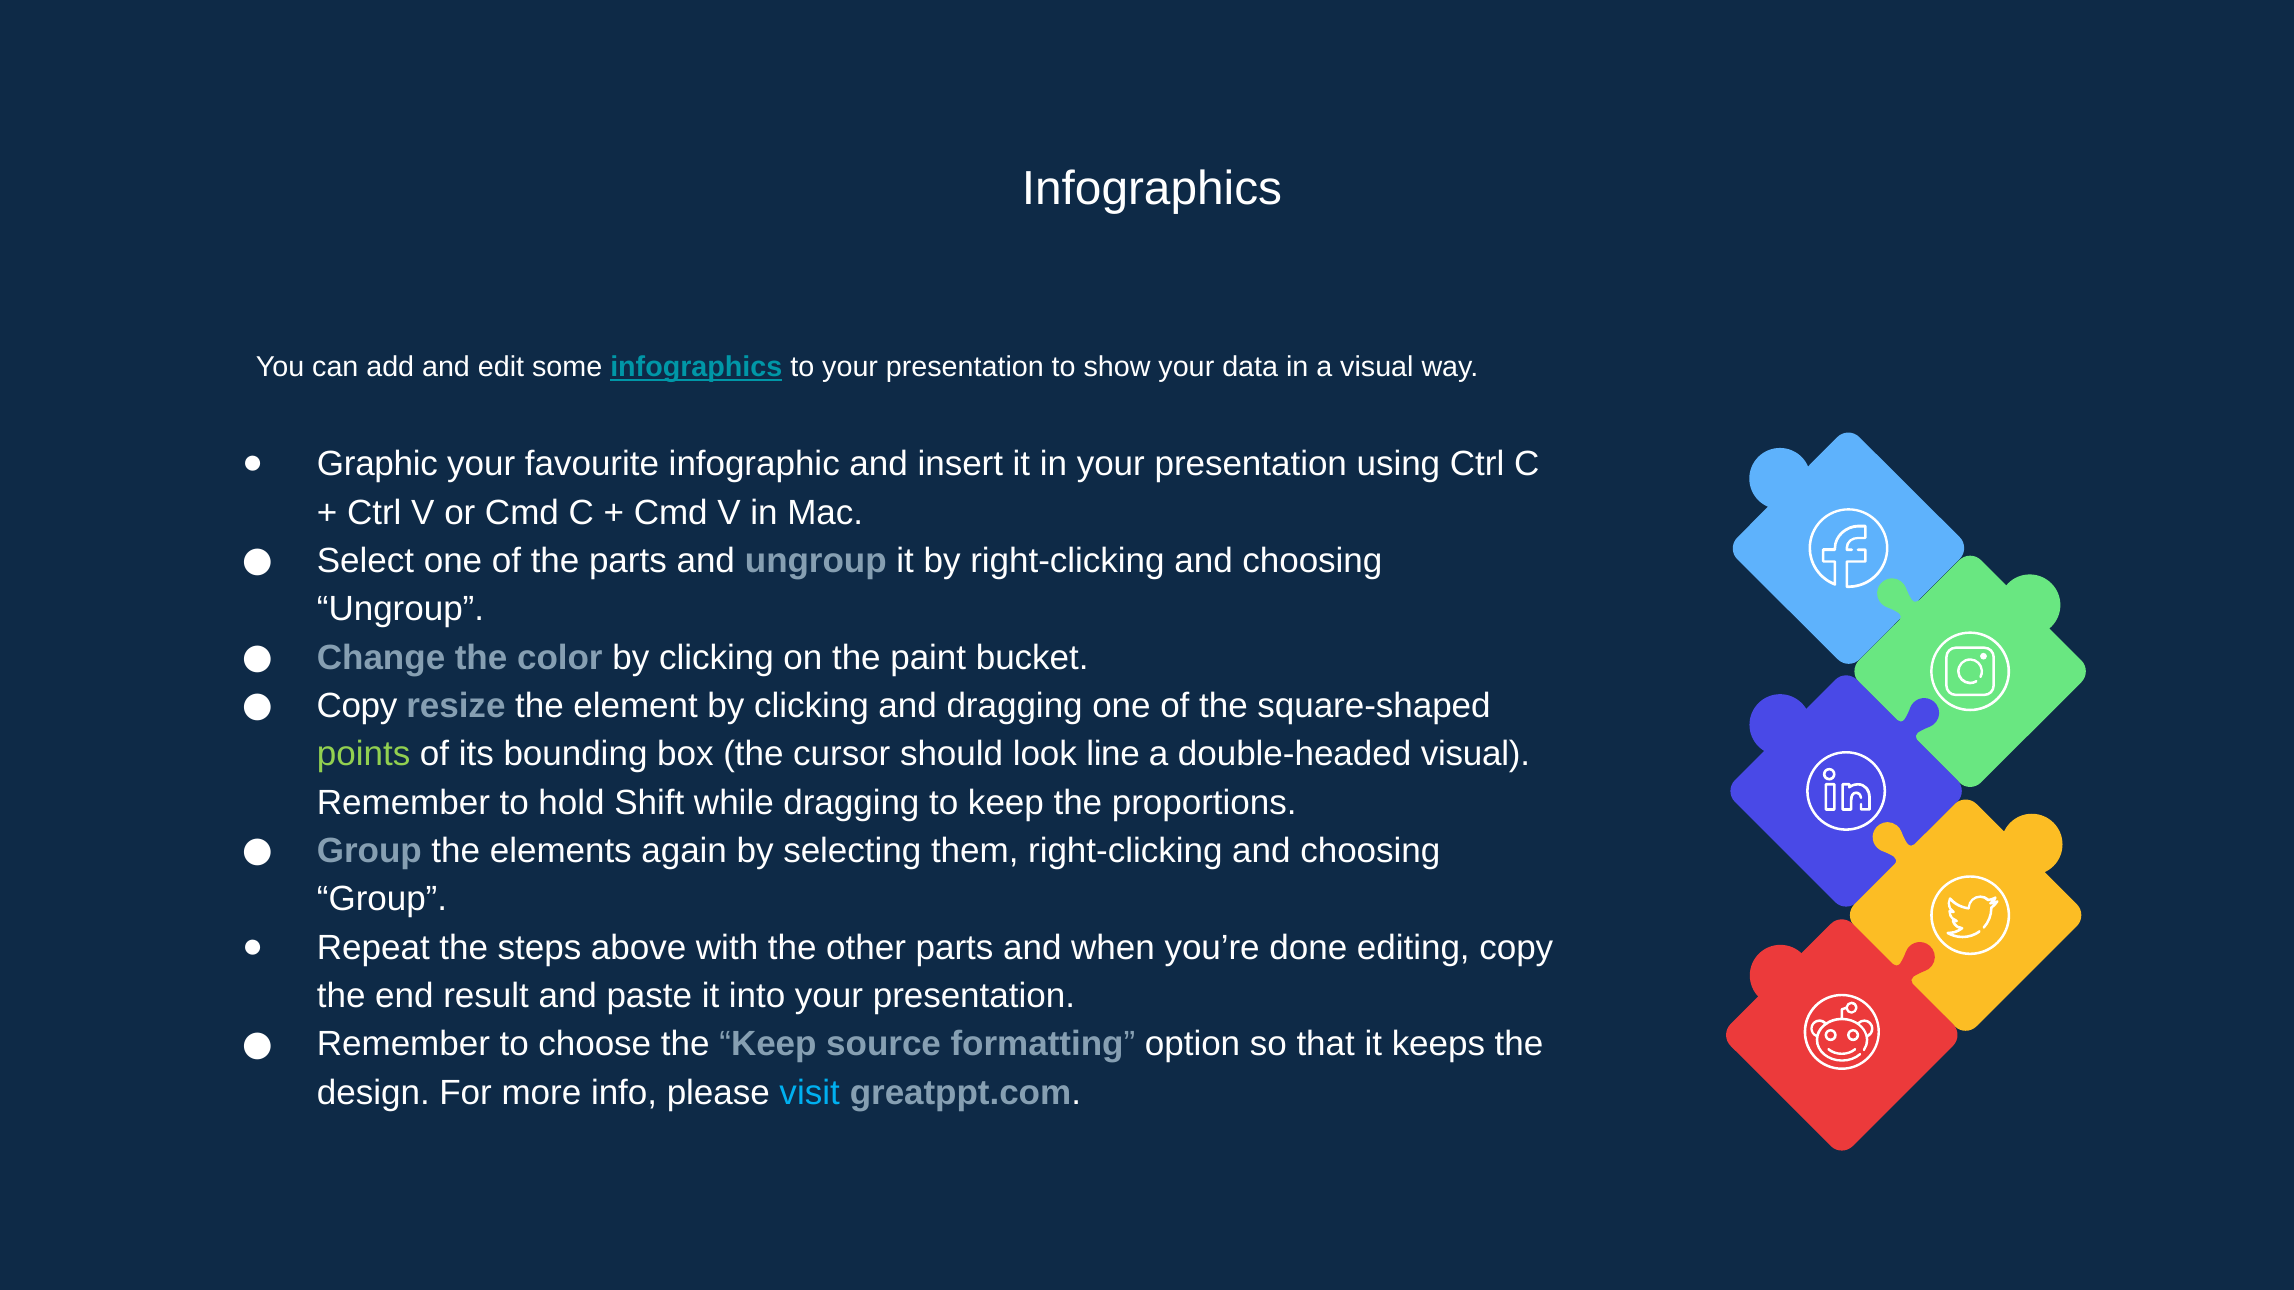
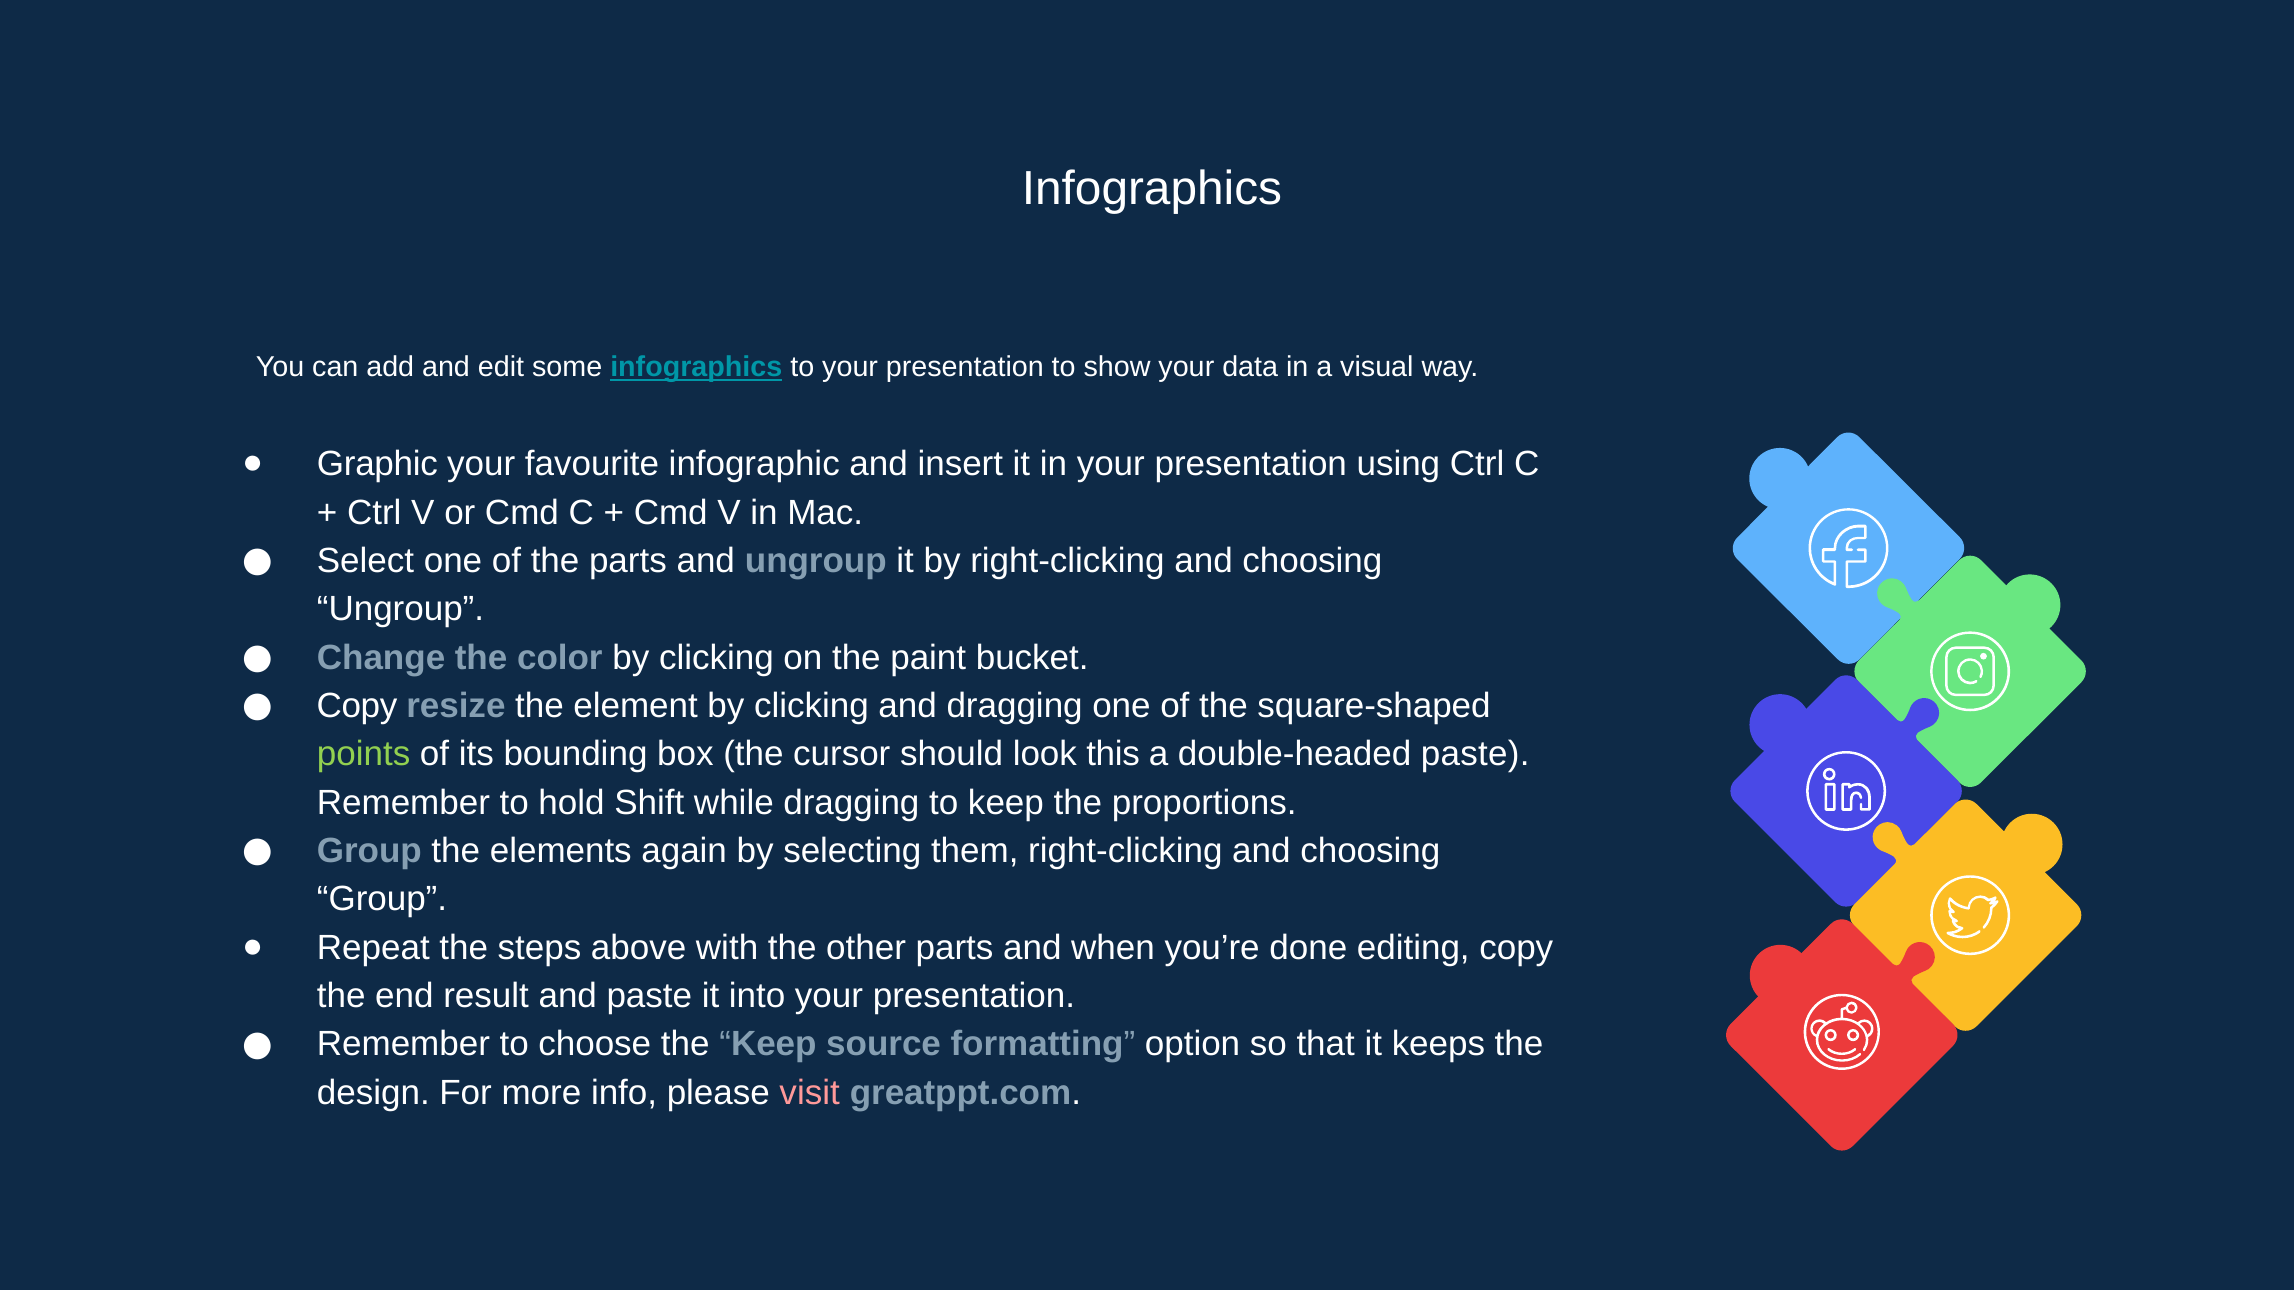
line: line -> this
double-headed visual: visual -> paste
visit colour: light blue -> pink
